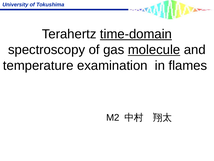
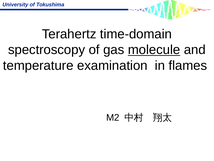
time-domain underline: present -> none
